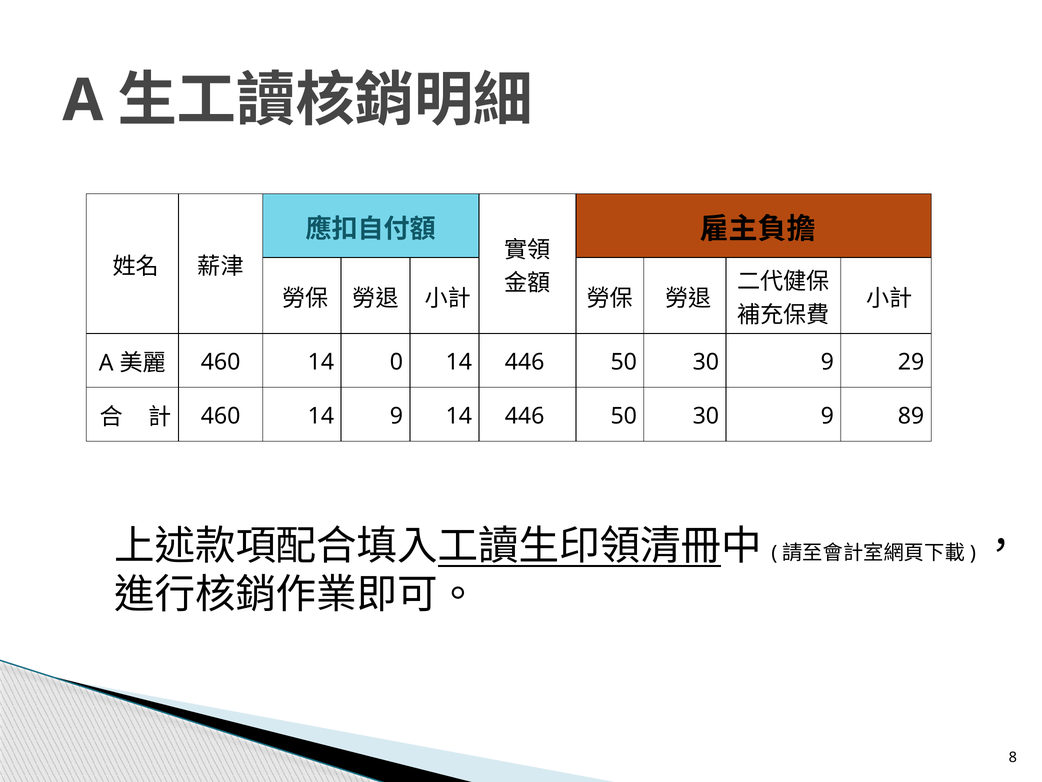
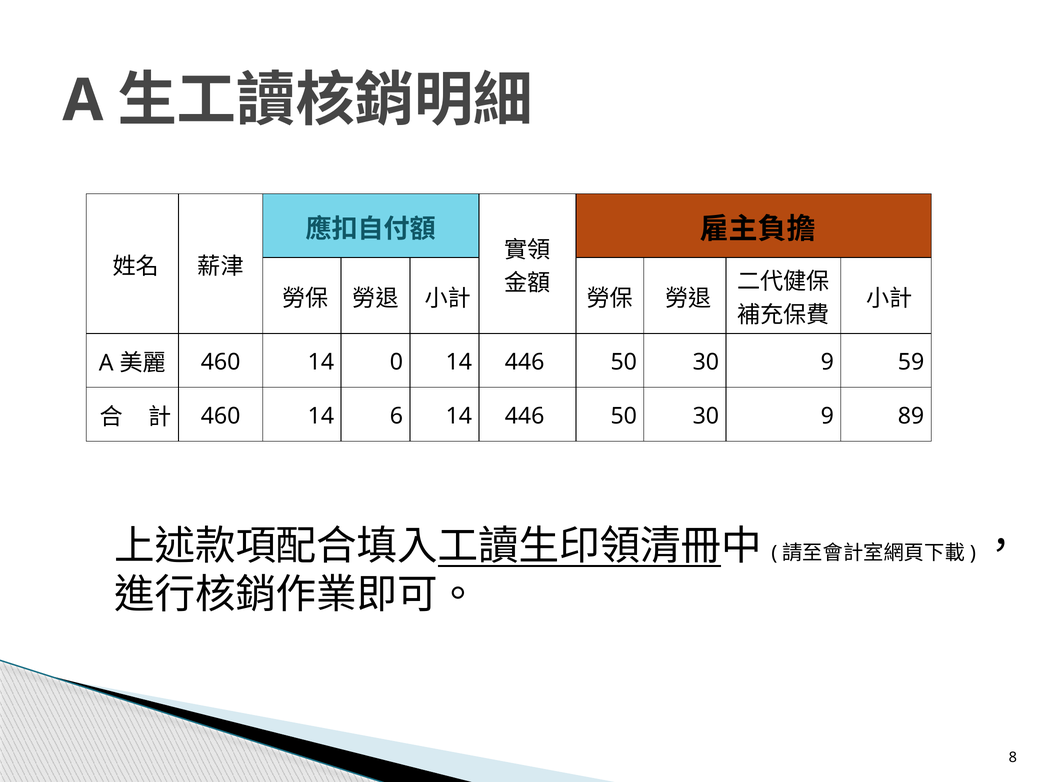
29: 29 -> 59
14 9: 9 -> 6
